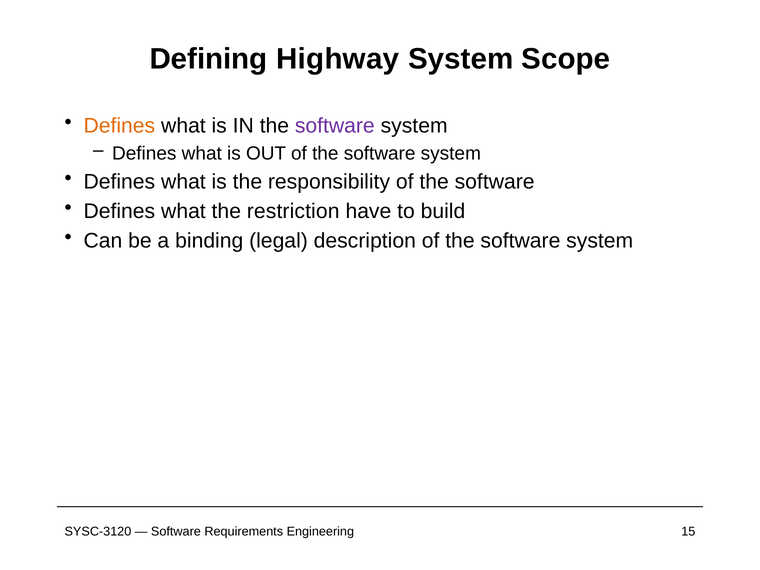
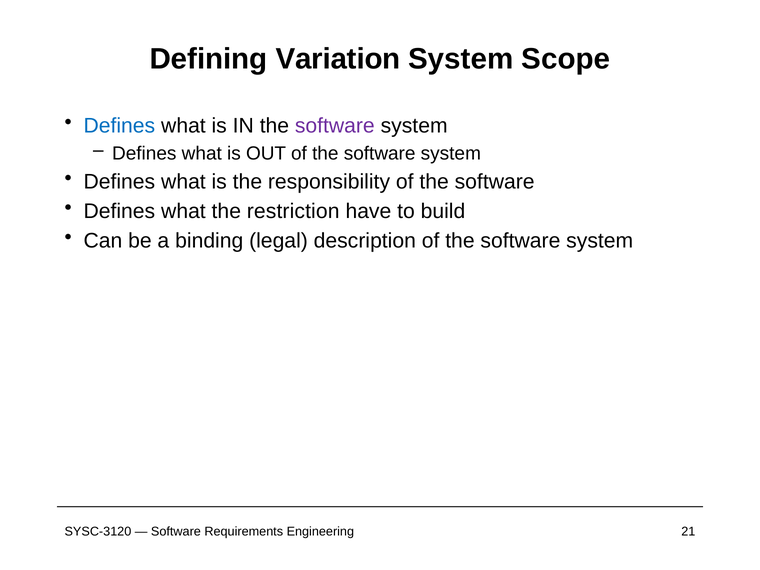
Highway: Highway -> Variation
Defines at (119, 126) colour: orange -> blue
15: 15 -> 21
